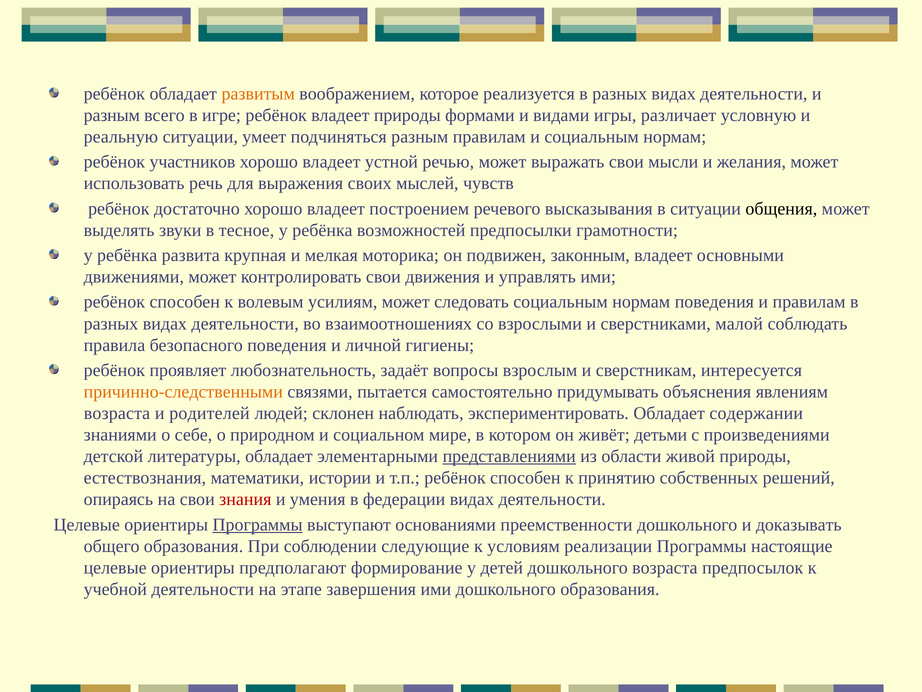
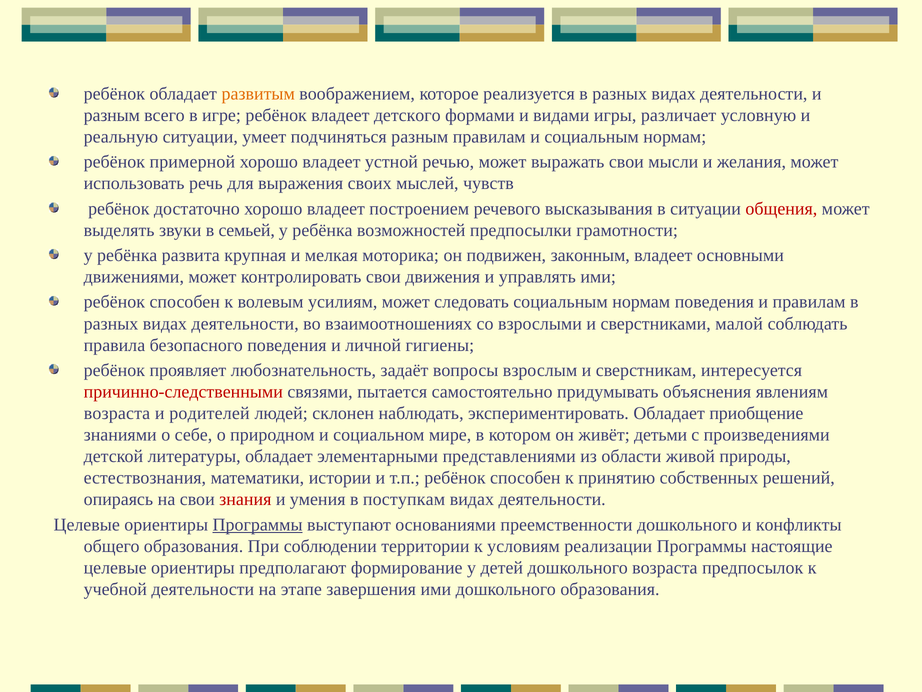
владеет природы: природы -> детского
участников: участников -> примерной
общения colour: black -> red
тесное: тесное -> семьей
причинно-следственными colour: orange -> red
содержании: содержании -> приобщение
представлениями underline: present -> none
федерации: федерации -> поступкам
доказывать: доказывать -> конфликты
следующие: следующие -> территории
